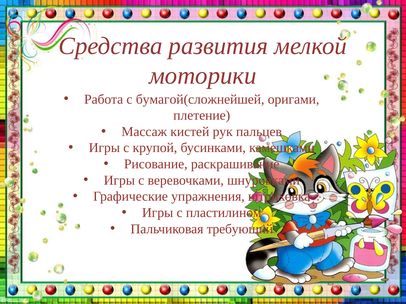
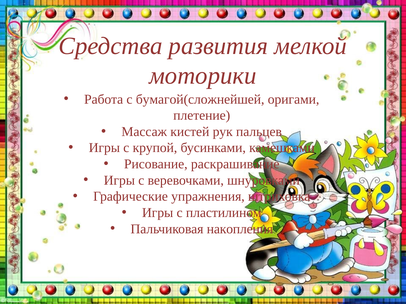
требующий: требующий -> накопления
